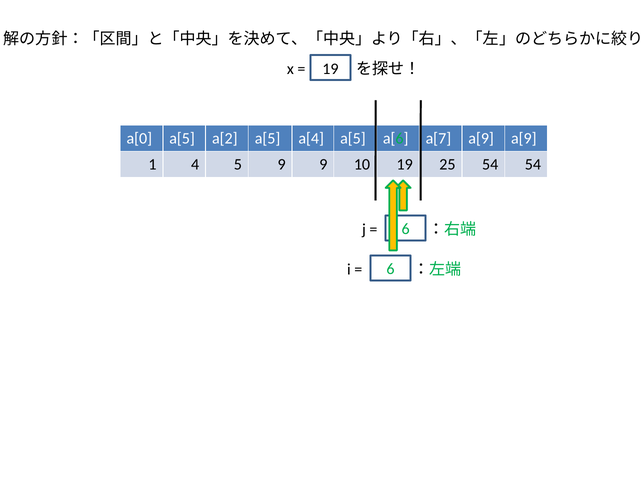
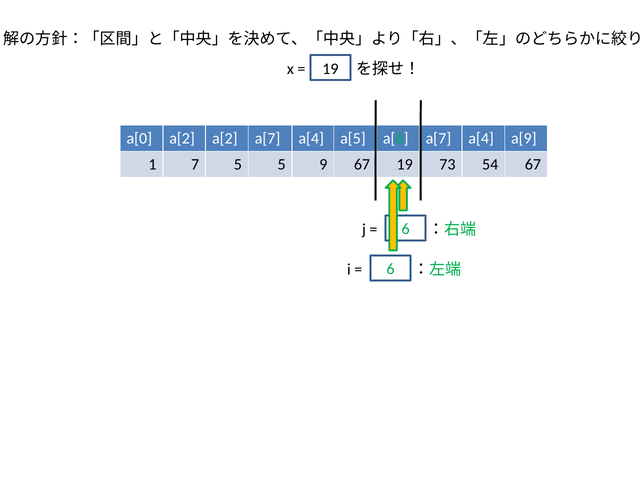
a[0 a[5: a[5 -> a[2
a[2 a[5: a[5 -> a[7
a[6 a[7 a[9: a[9 -> a[4
4: 4 -> 7
5 9: 9 -> 5
9 10: 10 -> 67
25: 25 -> 73
54 54: 54 -> 67
